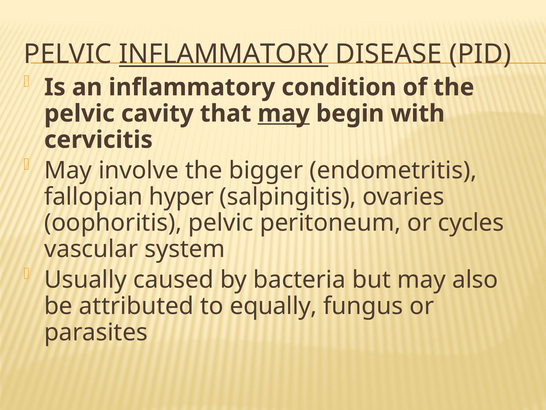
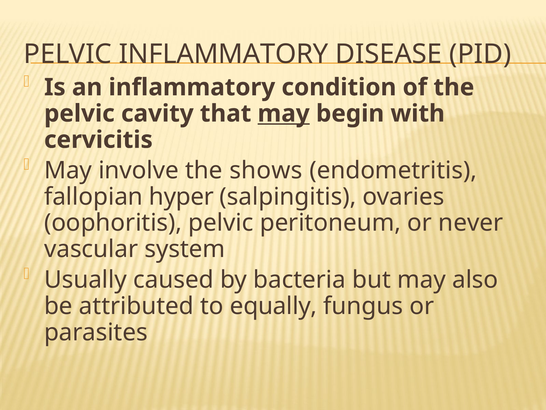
INFLAMMATORY at (224, 54) underline: present -> none
bigger: bigger -> shows
cycles: cycles -> never
